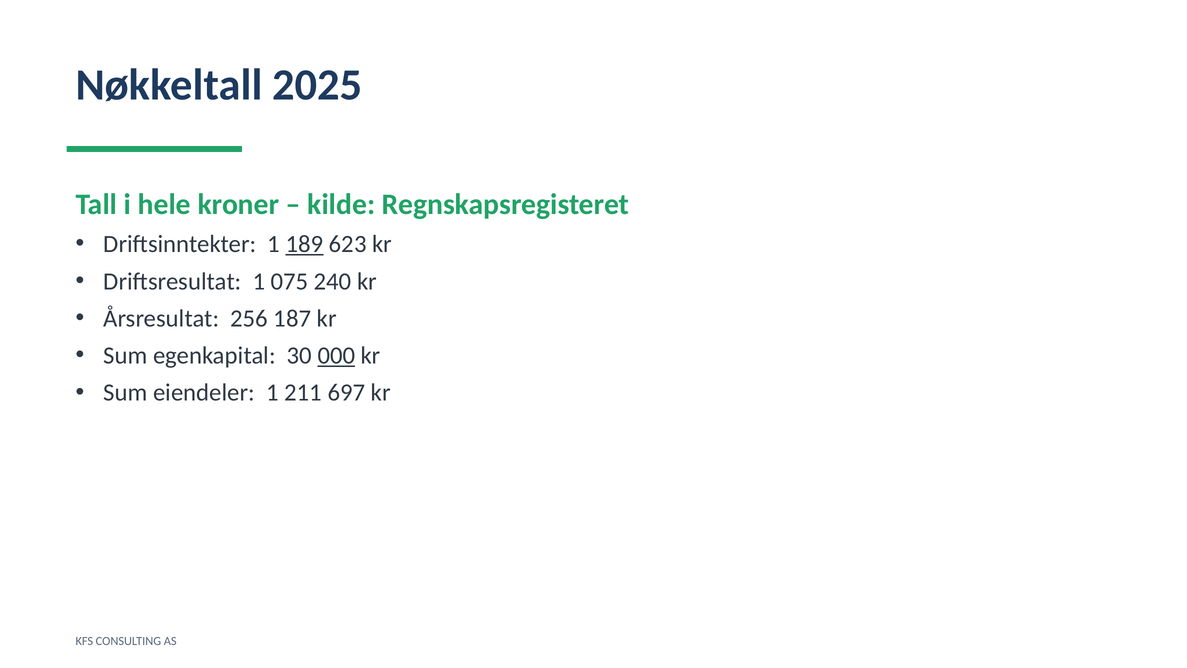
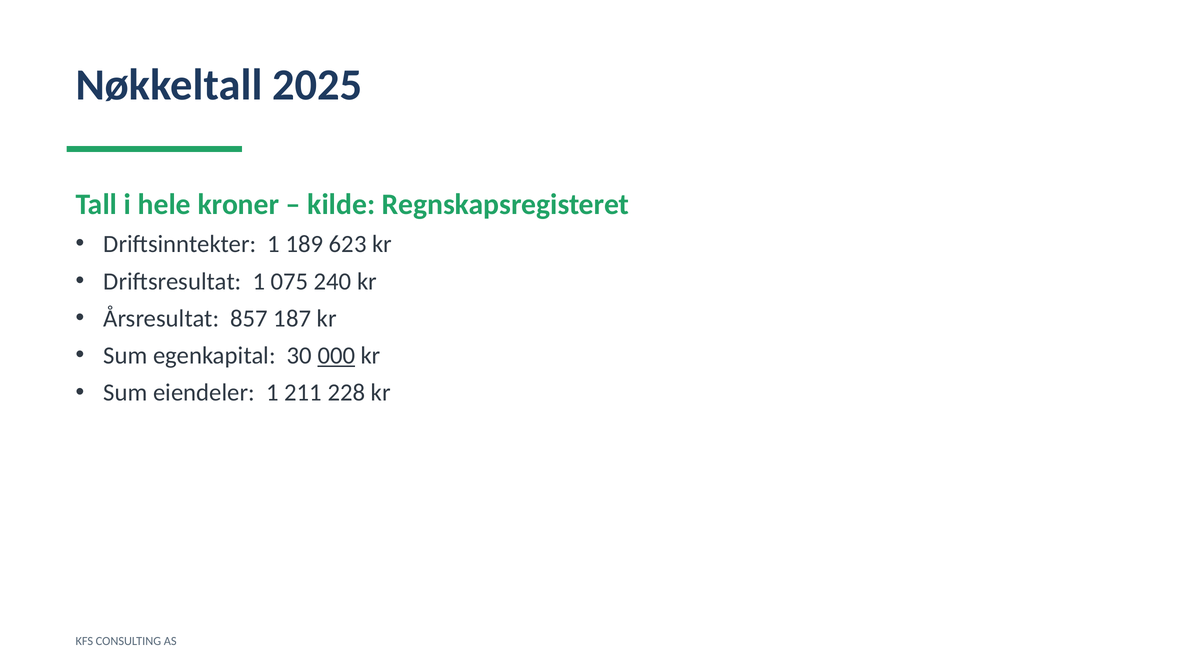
189 underline: present -> none
256: 256 -> 857
697: 697 -> 228
